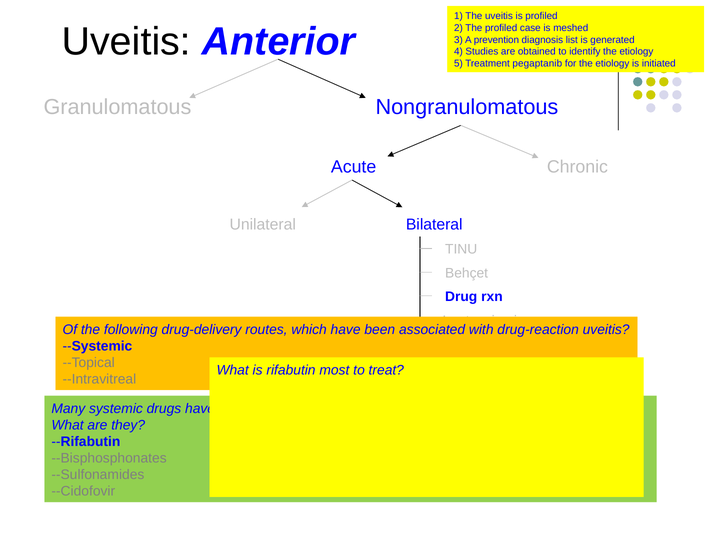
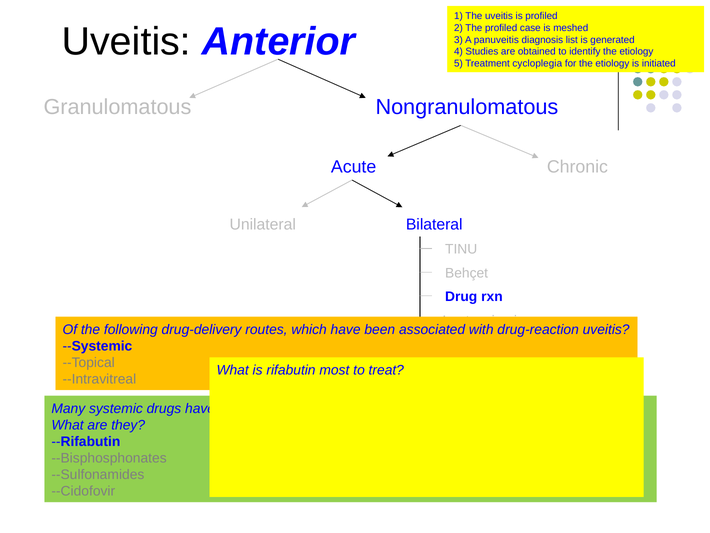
prevention: prevention -> panuveitis
pegaptanib: pegaptanib -> cycloplegia
